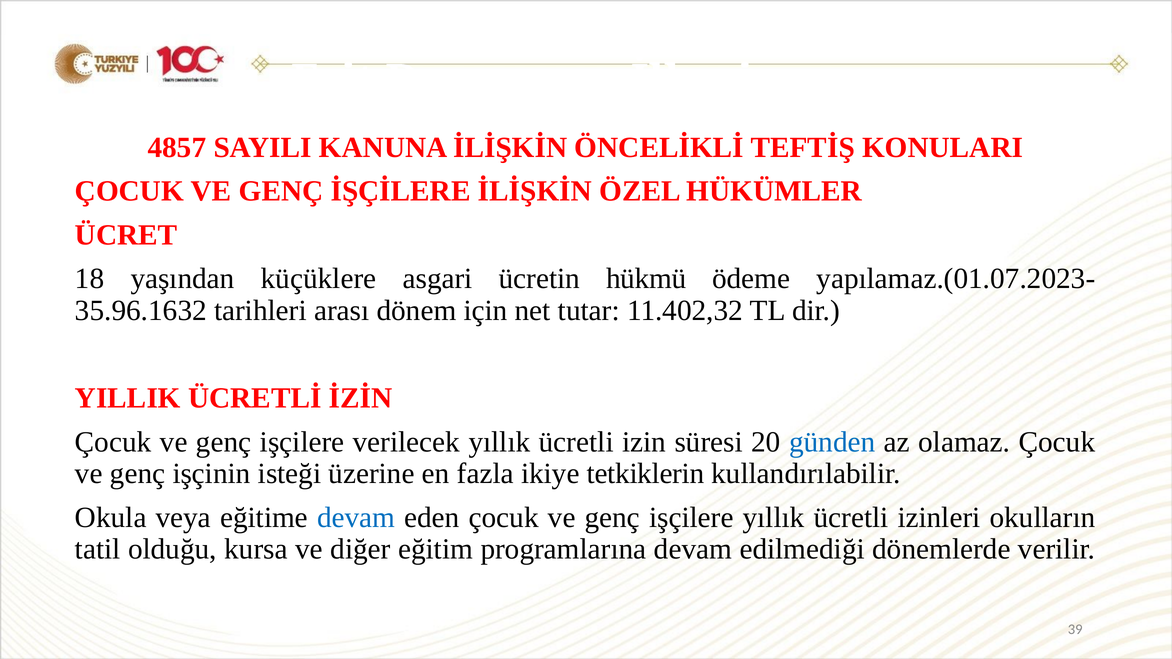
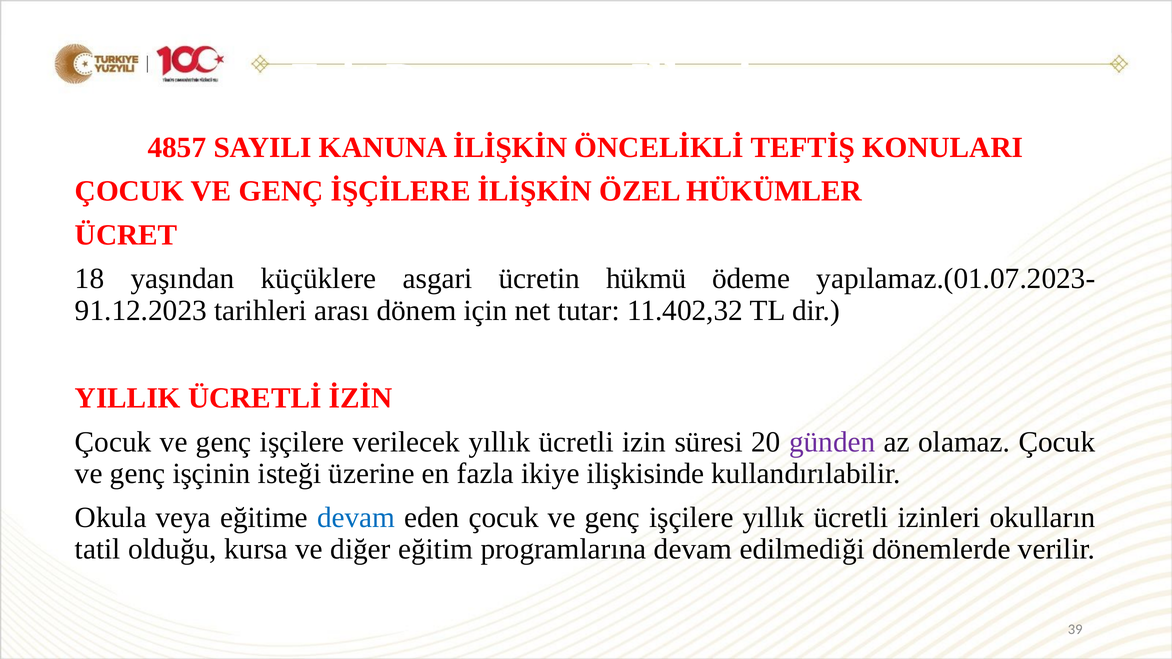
35.96.1632: 35.96.1632 -> 91.12.2023
günden colour: blue -> purple
tetkiklerin: tetkiklerin -> ilişkisinde
